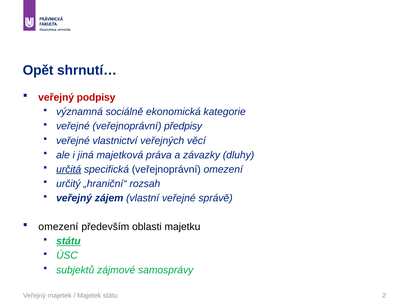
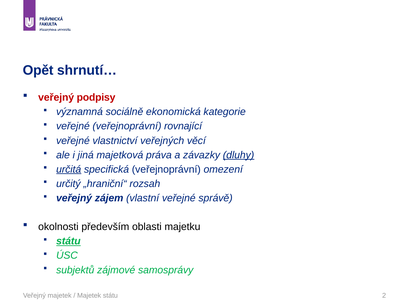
předpisy: předpisy -> rovnající
dluhy underline: none -> present
omezení at (58, 226): omezení -> okolnosti
